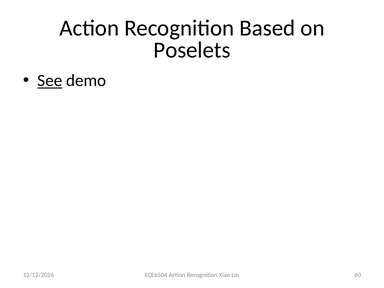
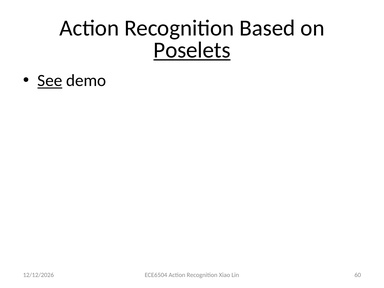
Poselets underline: none -> present
